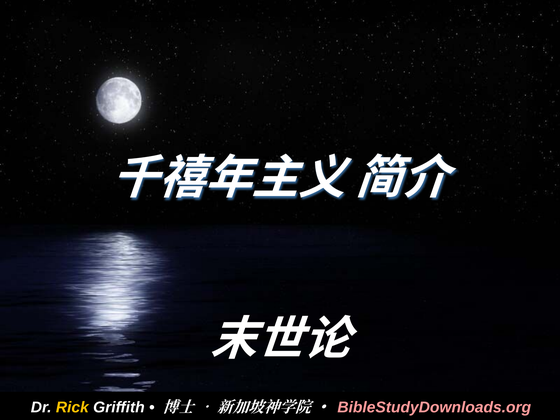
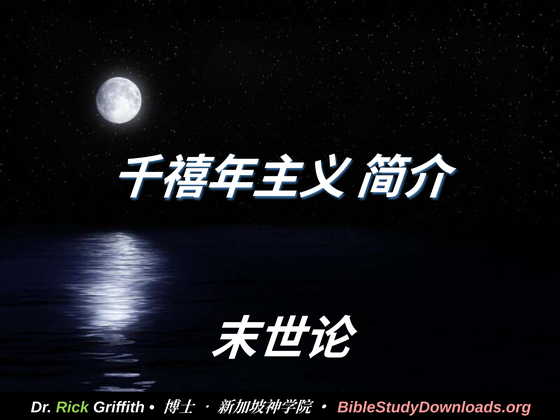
Rick colour: yellow -> light green
